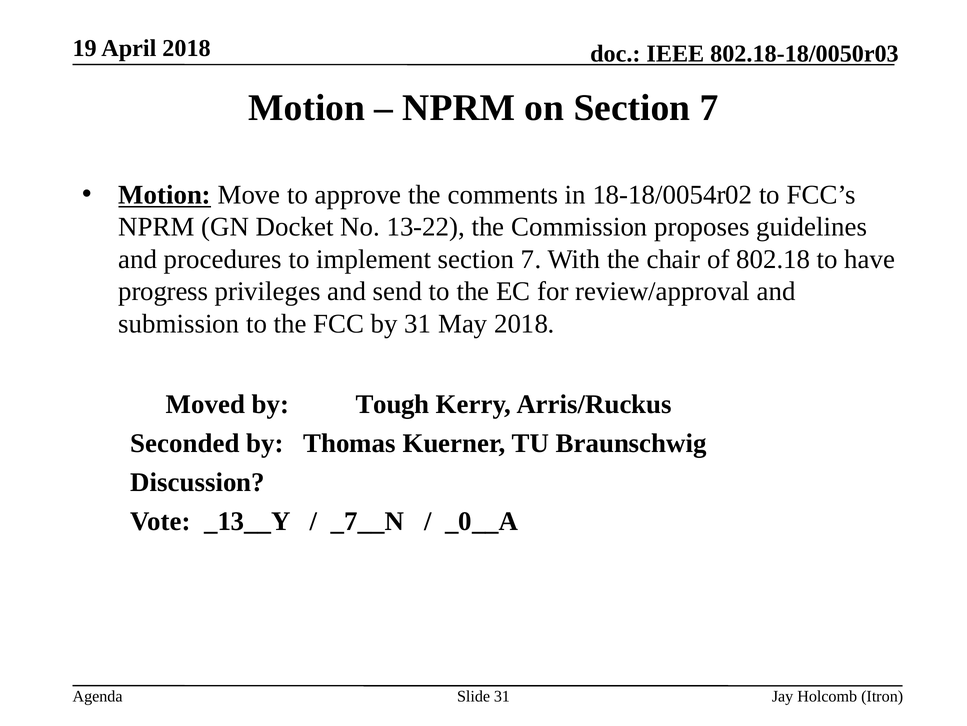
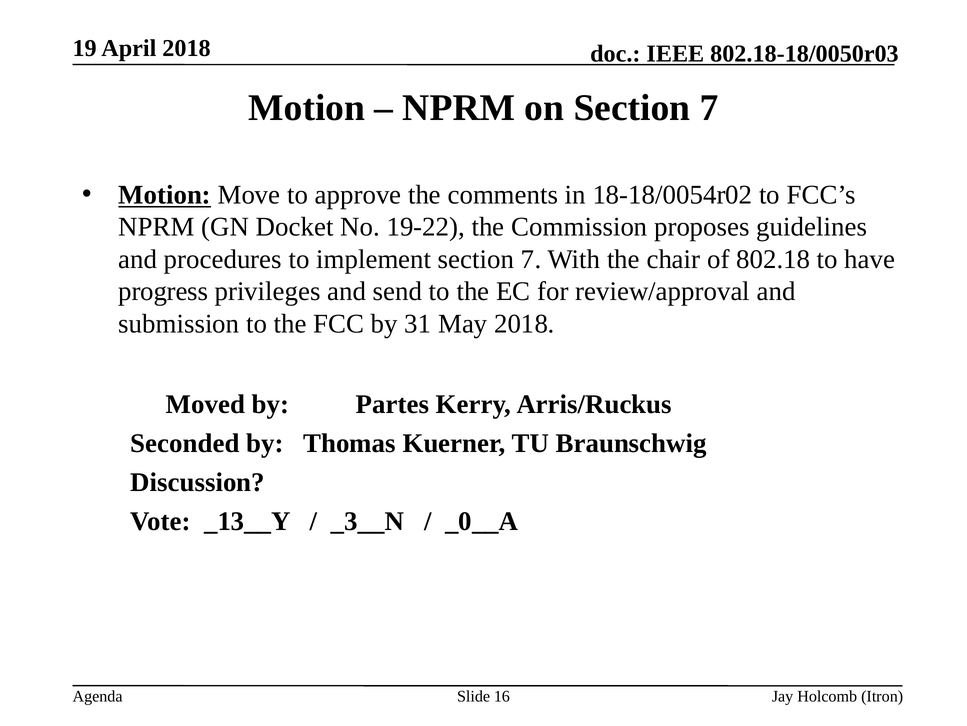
13-22: 13-22 -> 19-22
Tough: Tough -> Partes
_7__N: _7__N -> _3__N
Slide 31: 31 -> 16
